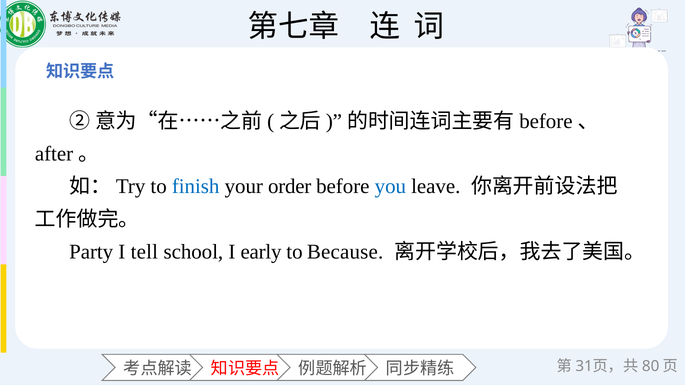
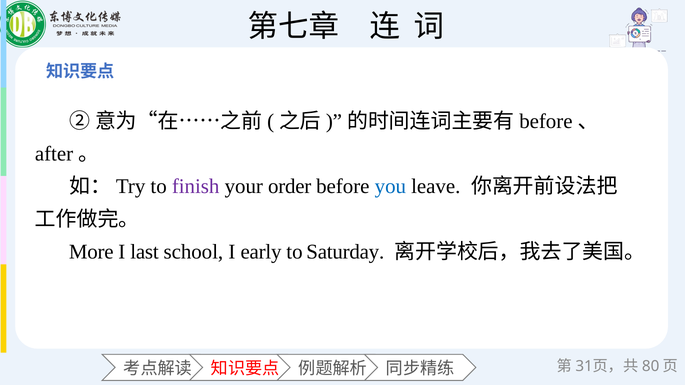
finish colour: blue -> purple
Party: Party -> More
tell: tell -> last
Because: Because -> Saturday
